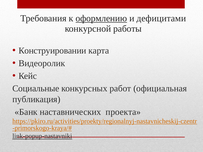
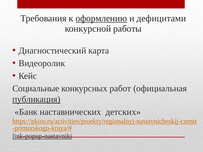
Конструировании: Конструировании -> Диагностический
публикация underline: none -> present
проекта: проекта -> детских
